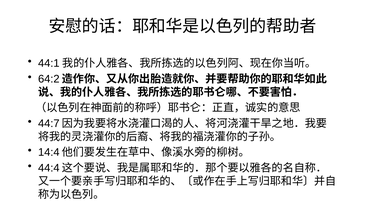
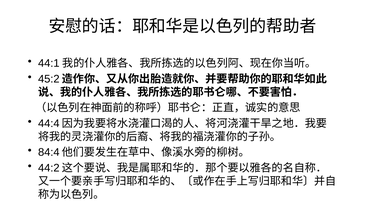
64:2: 64:2 -> 45:2
44:7: 44:7 -> 44:4
14:4: 14:4 -> 84:4
44:4: 44:4 -> 44:2
